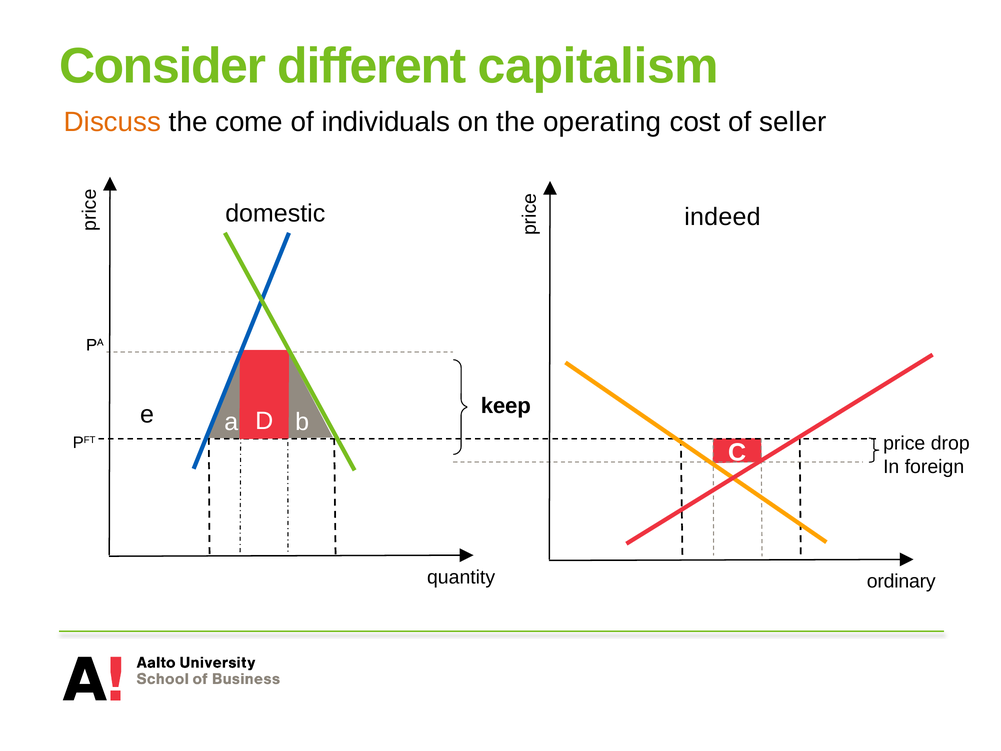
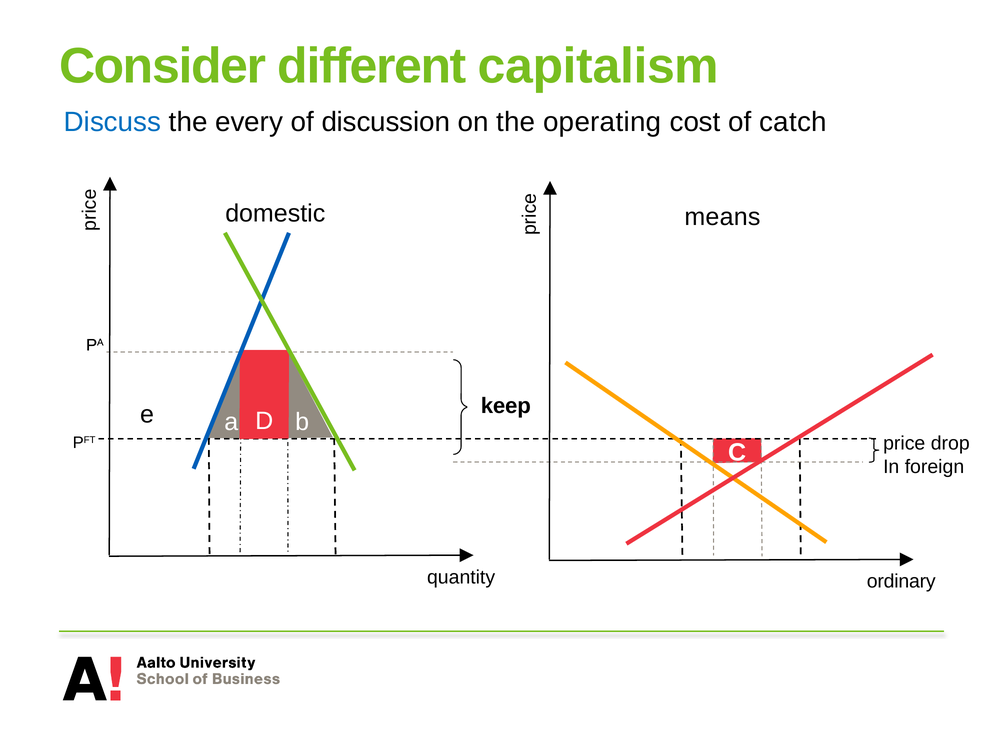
Discuss colour: orange -> blue
come: come -> every
individuals: individuals -> discussion
seller: seller -> catch
indeed: indeed -> means
